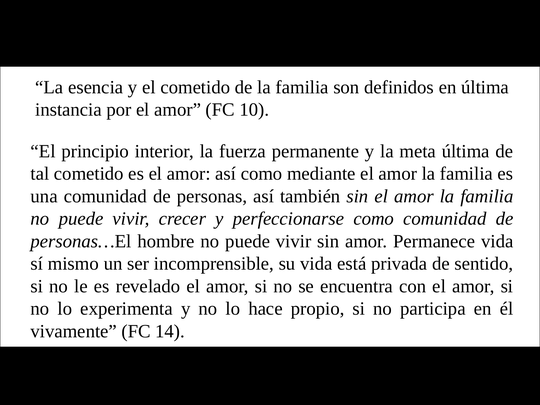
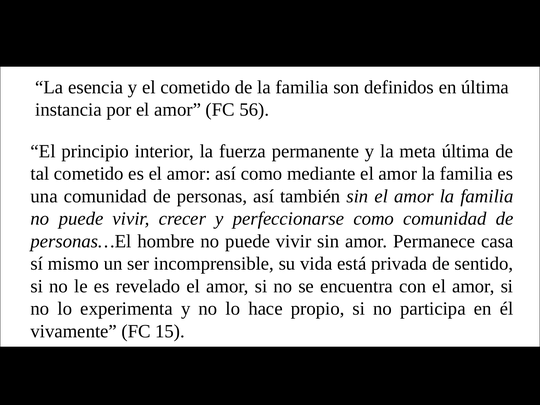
10: 10 -> 56
Permanece vida: vida -> casa
14: 14 -> 15
